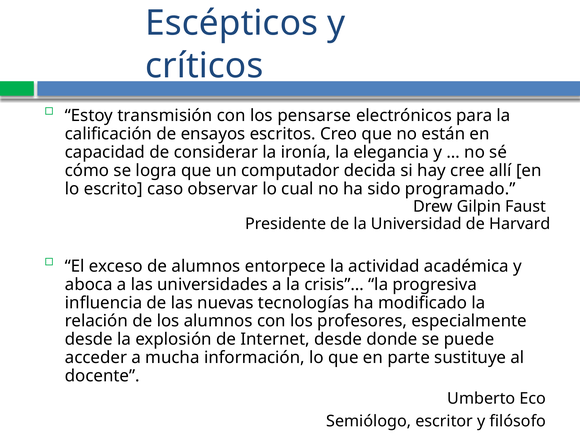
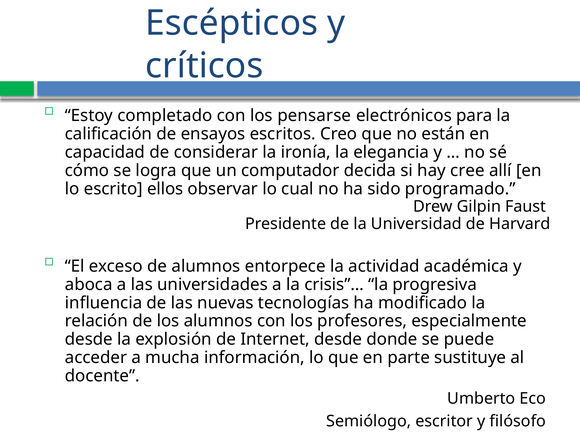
transmisión: transmisión -> completado
caso: caso -> ellos
